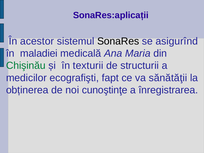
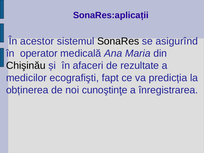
maladiei: maladiei -> operator
Chişinău colour: green -> black
texturii: texturii -> afaceri
structurii: structurii -> rezultate
sănătăţii: sănătăţii -> predicția
